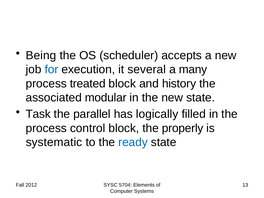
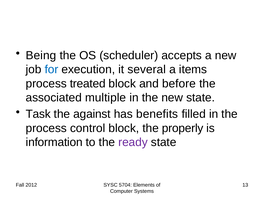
many: many -> items
history: history -> before
modular: modular -> multiple
parallel: parallel -> against
logically: logically -> benefits
systematic: systematic -> information
ready colour: blue -> purple
